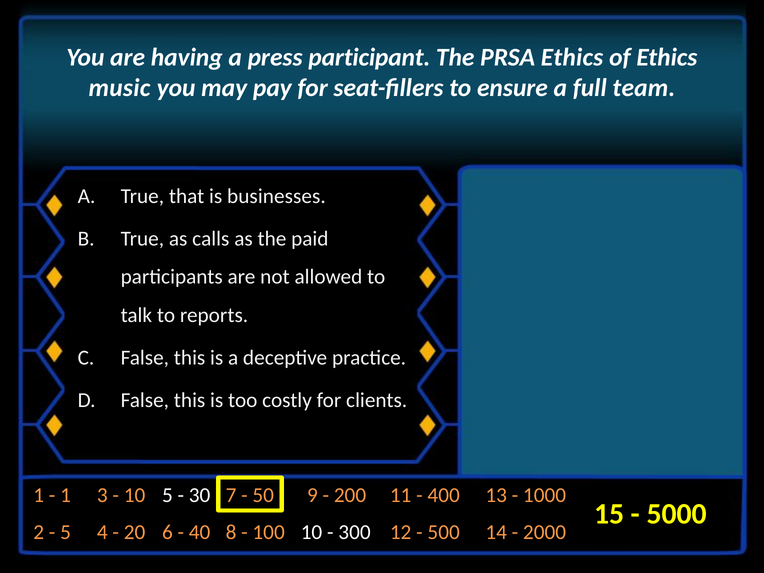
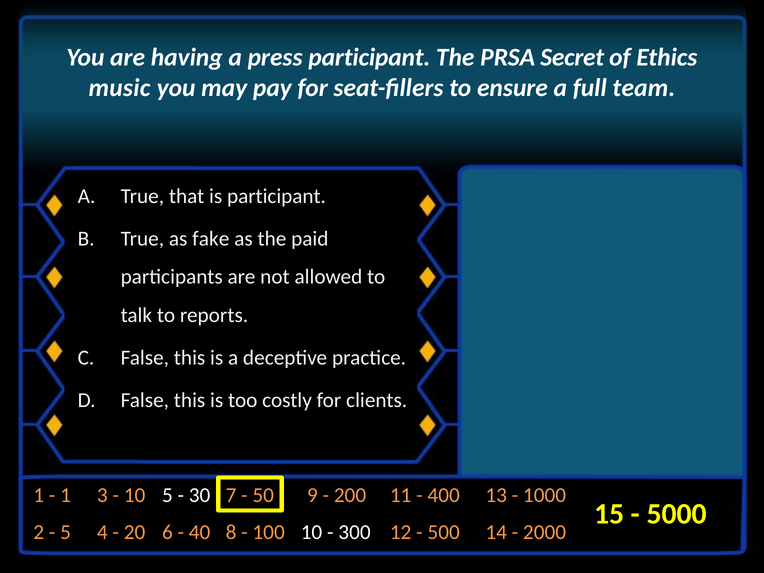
PRSA Ethics: Ethics -> Secret
is businesses: businesses -> participant
calls: calls -> fake
